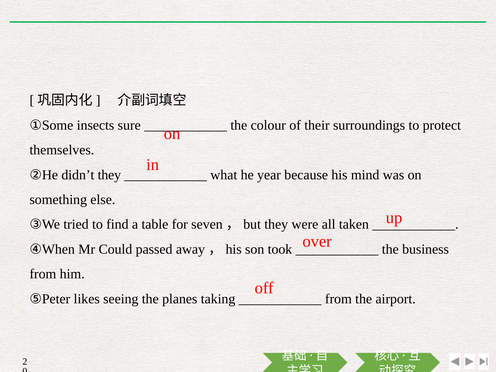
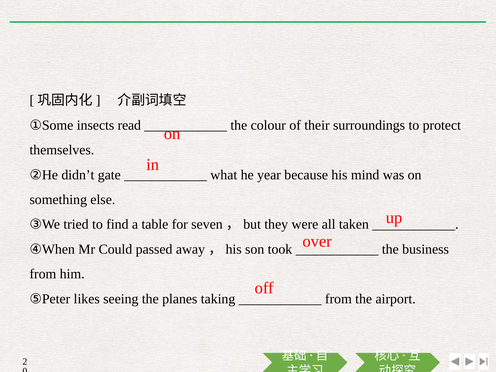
sure: sure -> read
didn’t they: they -> gate
